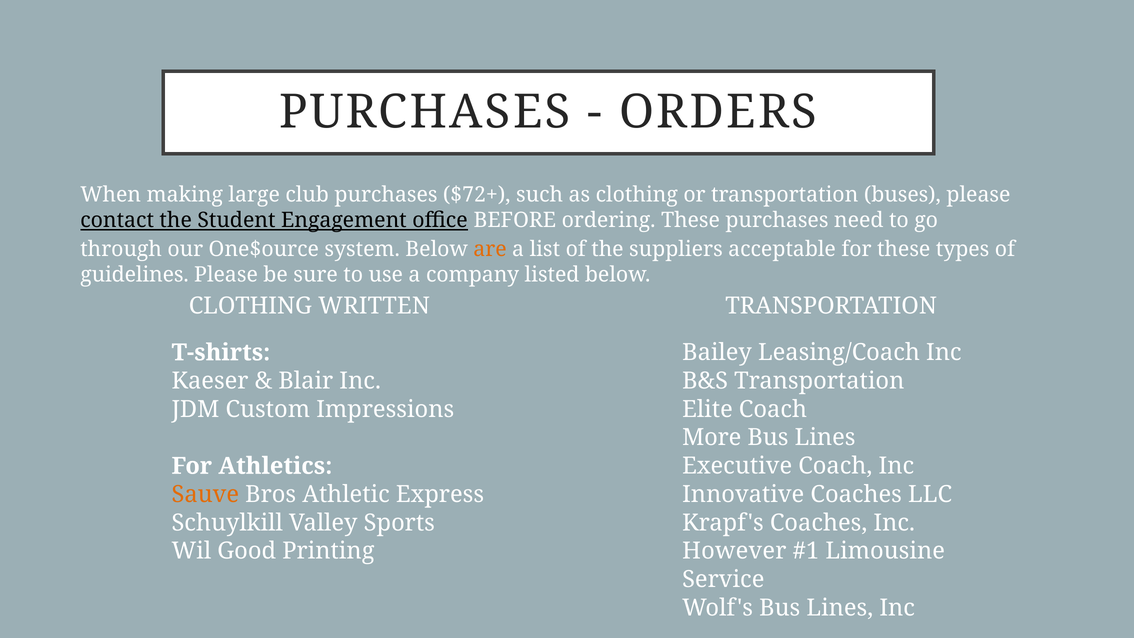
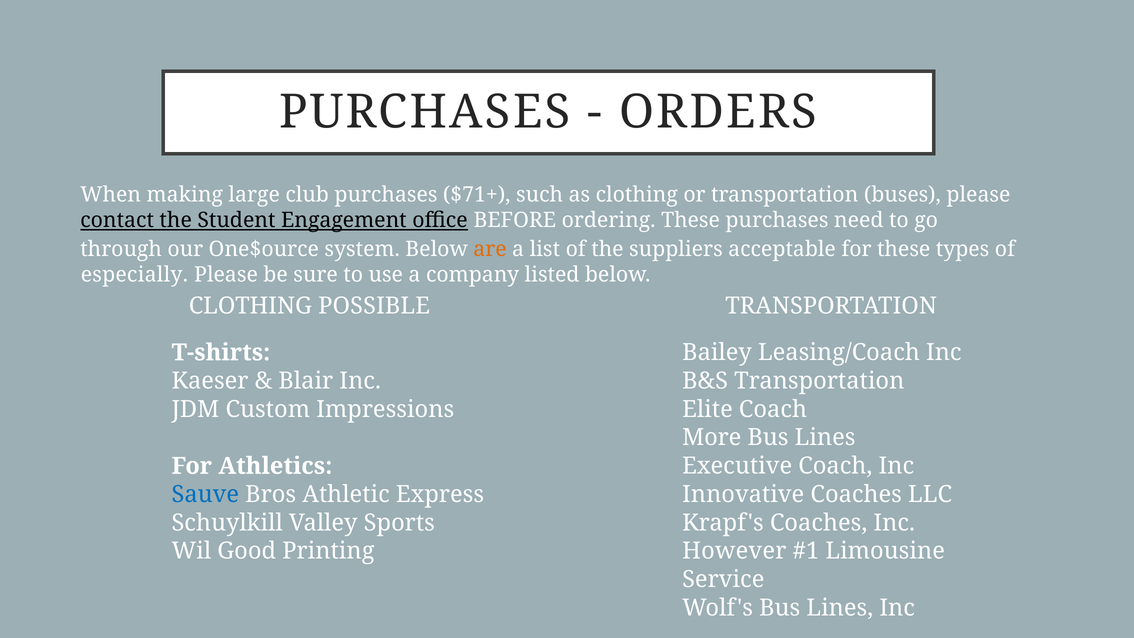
$72+: $72+ -> $71+
guidelines: guidelines -> especially
WRITTEN: WRITTEN -> POSSIBLE
Sauve colour: orange -> blue
